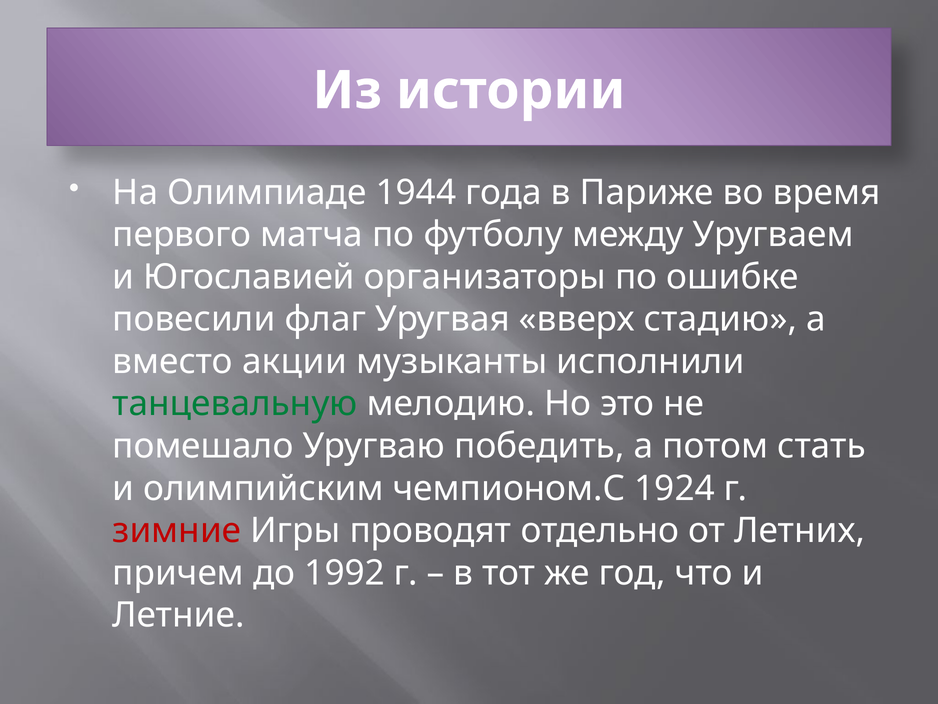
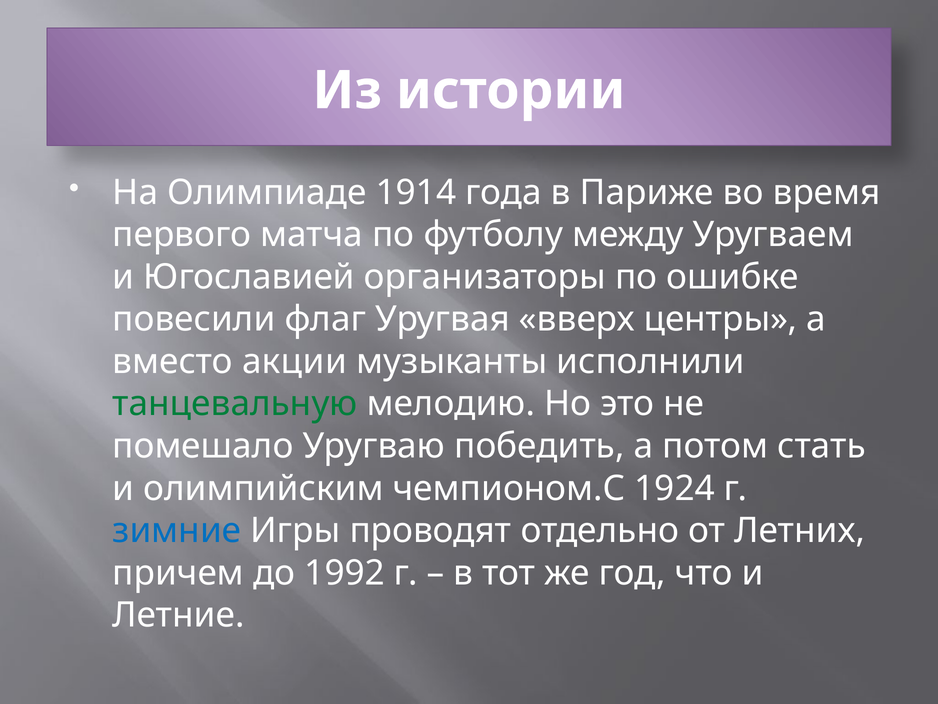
1944: 1944 -> 1914
стадию: стадию -> центры
зимние colour: red -> blue
